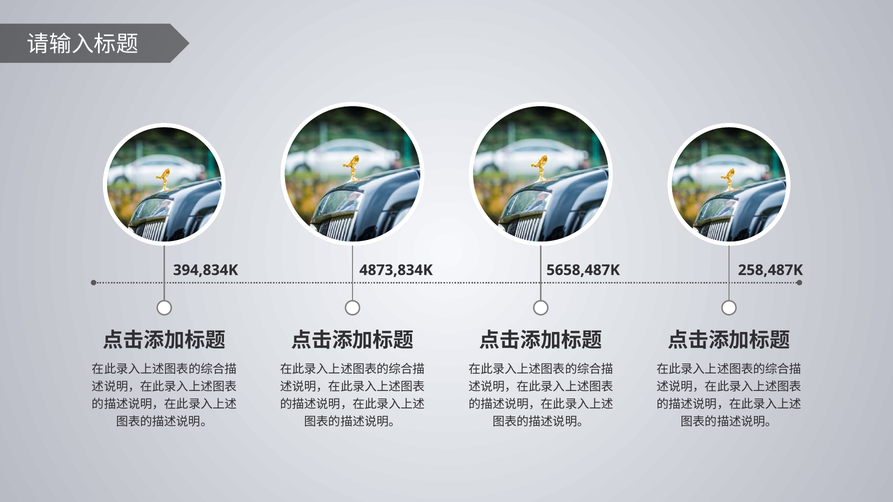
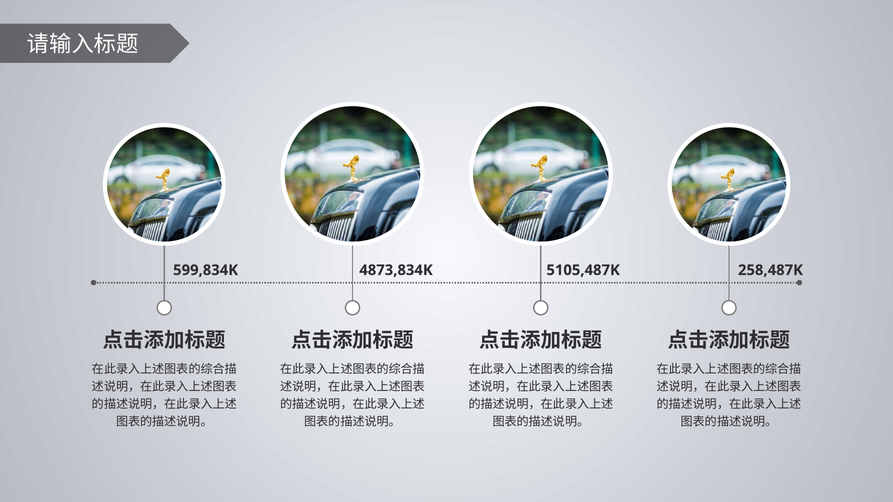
394,834K: 394,834K -> 599,834K
5658,487K: 5658,487K -> 5105,487K
